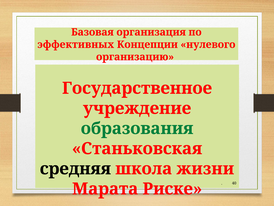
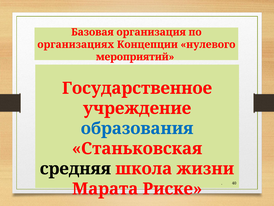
эффективных: эффективных -> организациях
организацию: организацию -> мероприятий
образования colour: green -> blue
